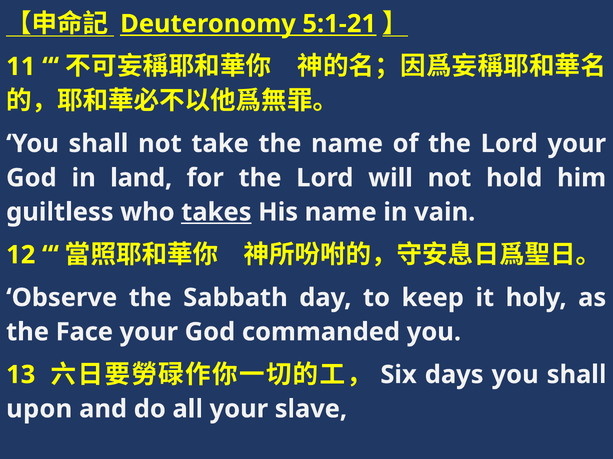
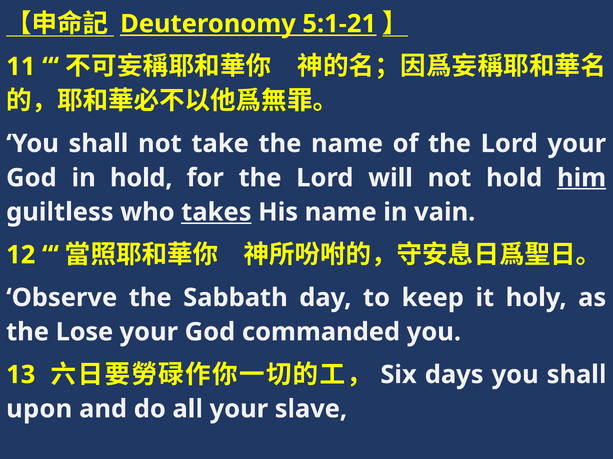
in land: land -> hold
him underline: none -> present
Face: Face -> Lose
